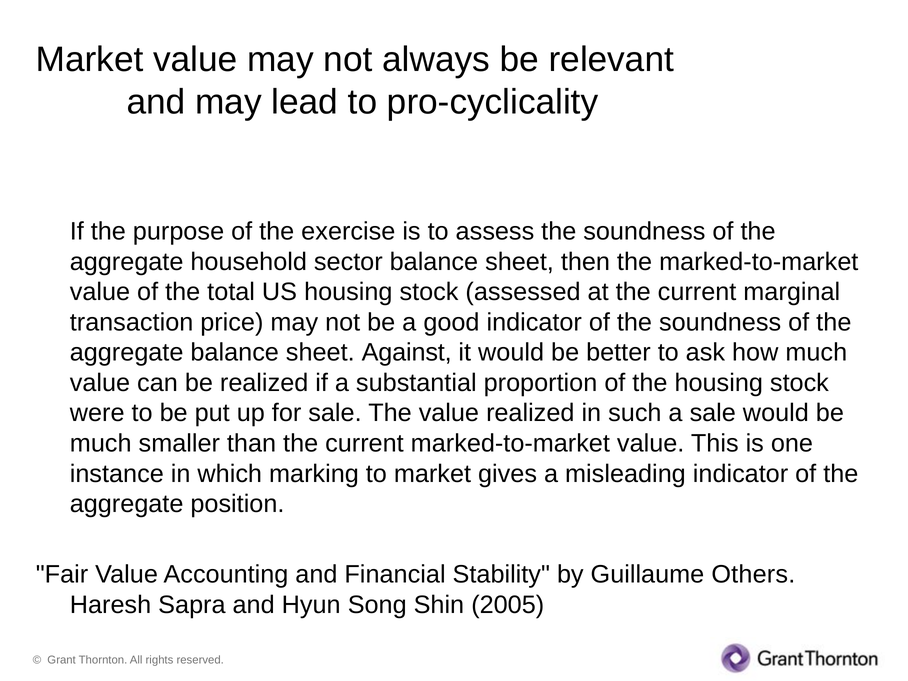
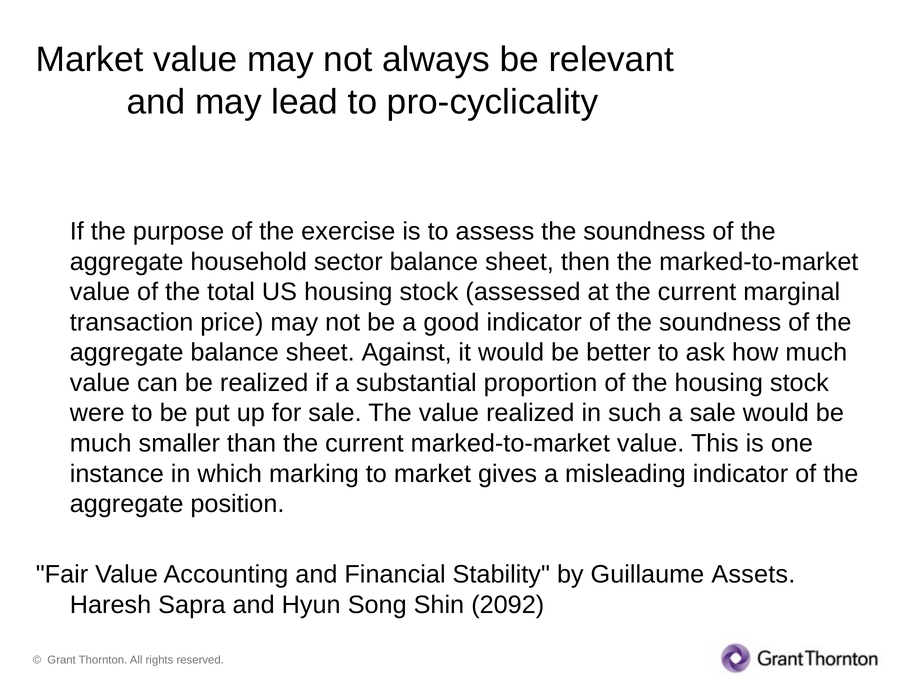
Others: Others -> Assets
2005: 2005 -> 2092
